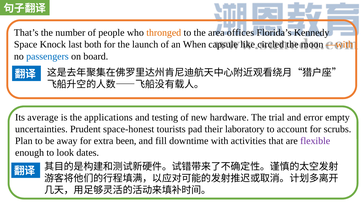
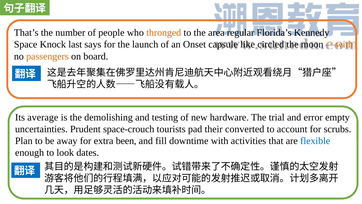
offices: offices -> regular
both: both -> says
When: When -> Onset
passengers colour: blue -> orange
applications: applications -> demolishing
space-honest: space-honest -> space-crouch
laboratory: laboratory -> converted
flexible colour: purple -> blue
